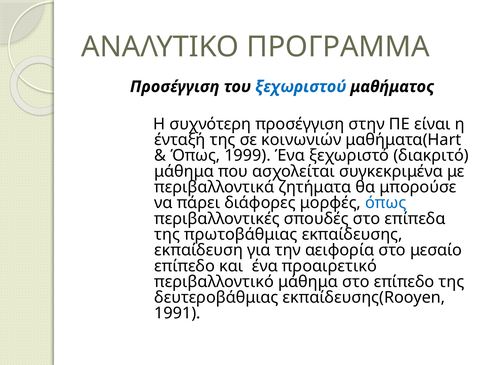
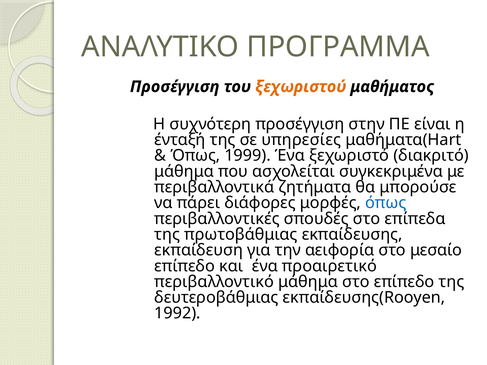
ξεχωριστού colour: blue -> orange
κοινωνιών: κοινωνιών -> υπηρεσίες
1991: 1991 -> 1992
